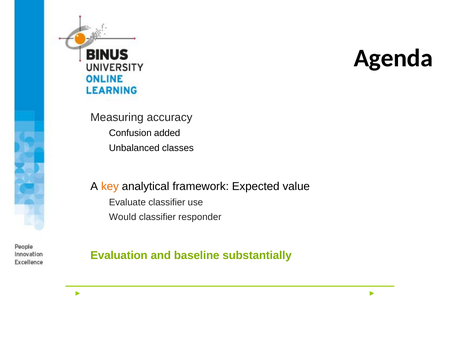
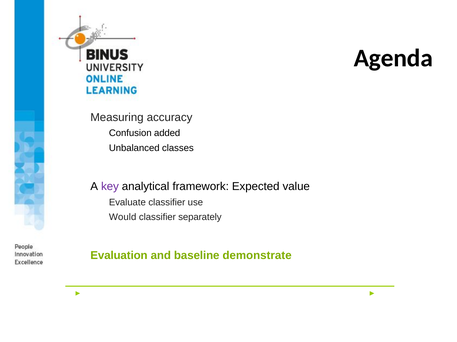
key colour: orange -> purple
responder: responder -> separately
substantially: substantially -> demonstrate
